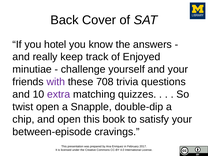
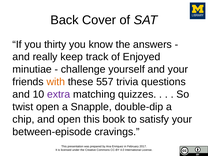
hotel: hotel -> thirty
with colour: purple -> orange
708: 708 -> 557
